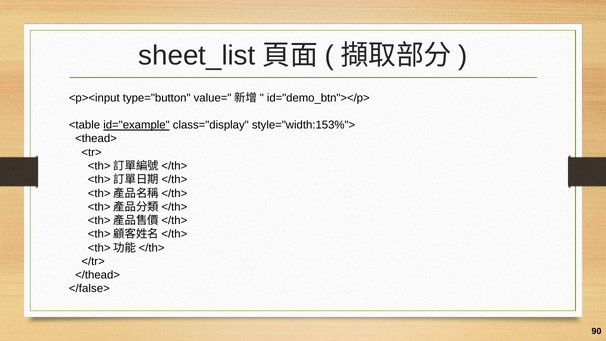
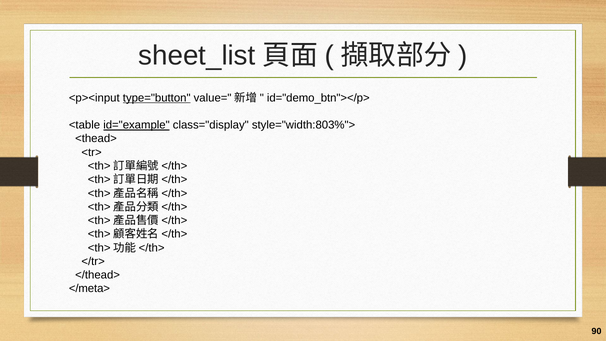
type="button underline: none -> present
style="width:153%">: style="width:153%"> -> style="width:803%">
</false>: </false> -> </meta>
